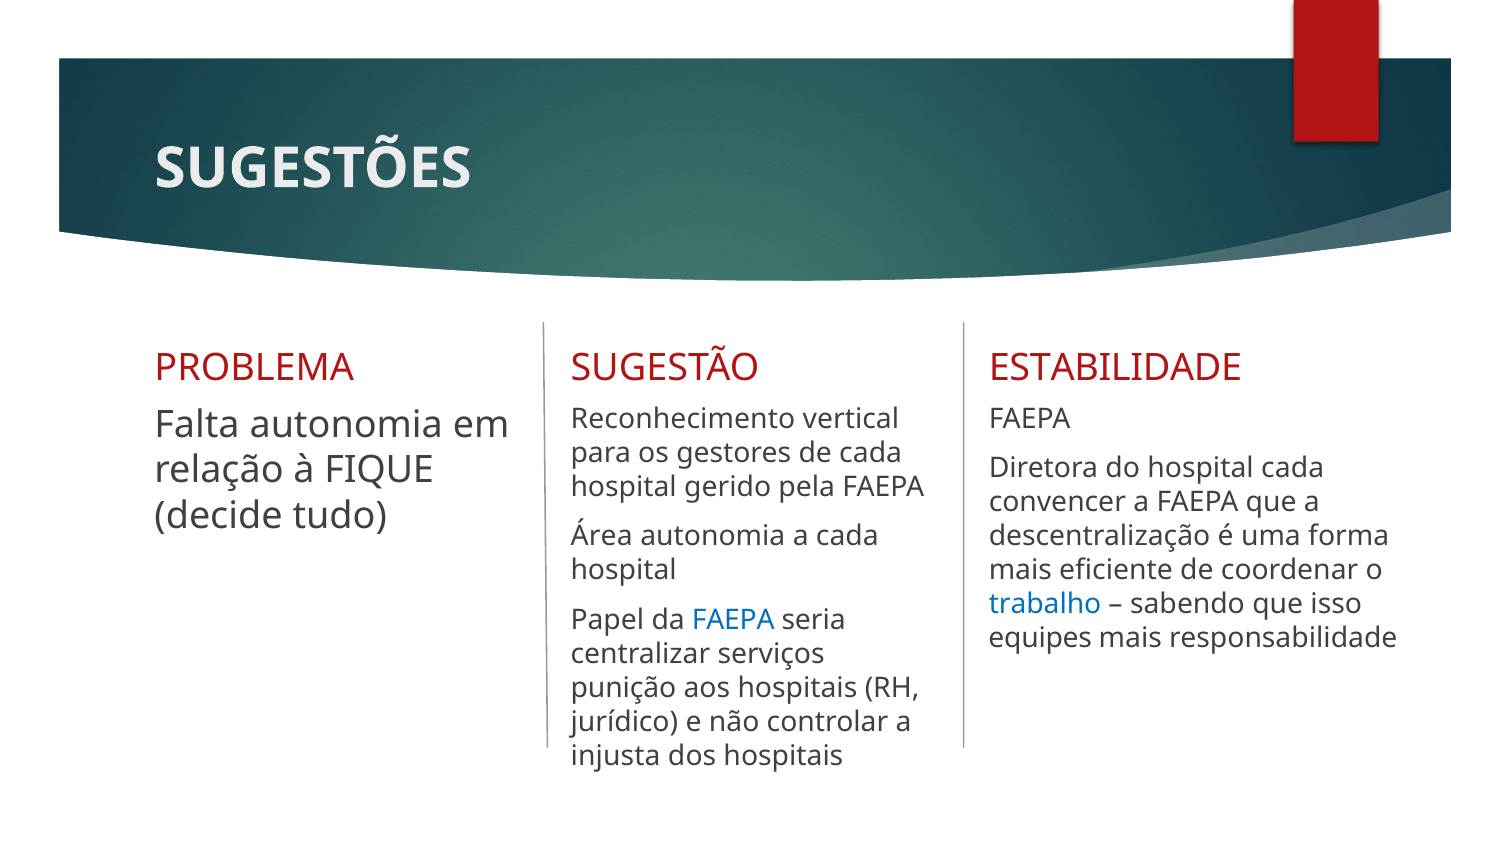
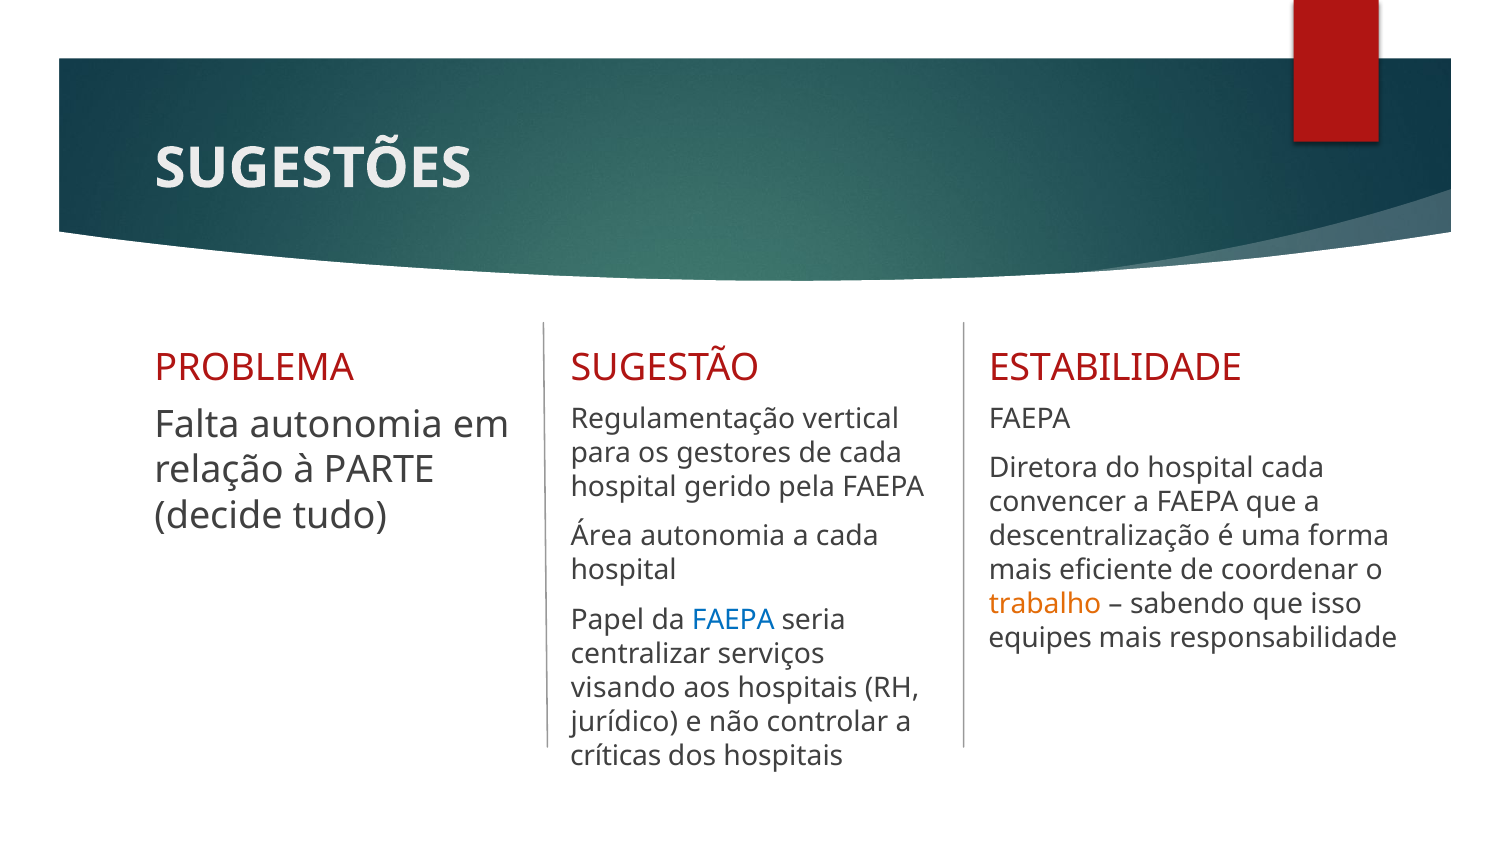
Reconhecimento: Reconhecimento -> Regulamentação
FIQUE: FIQUE -> PARTE
trabalho colour: blue -> orange
punição: punição -> visando
injusta: injusta -> críticas
